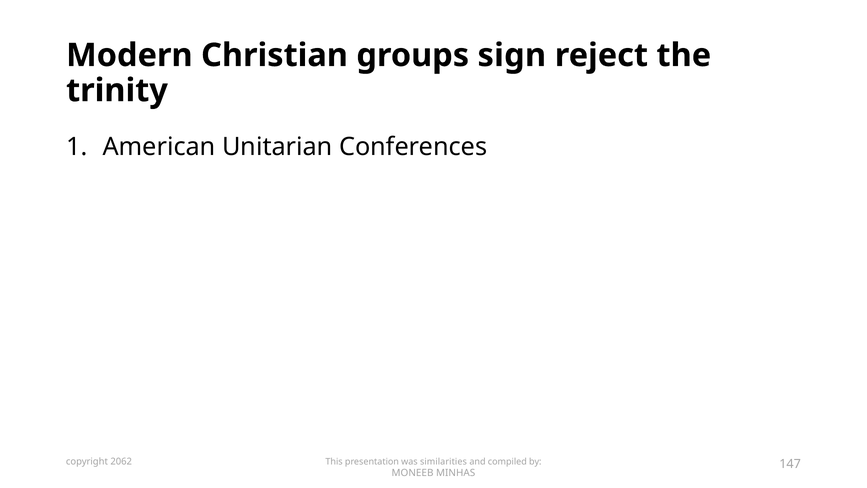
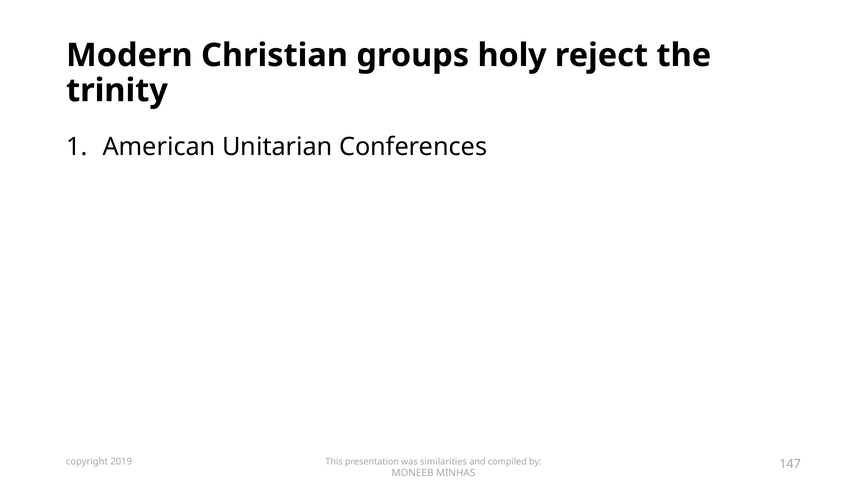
sign: sign -> holy
2062: 2062 -> 2019
